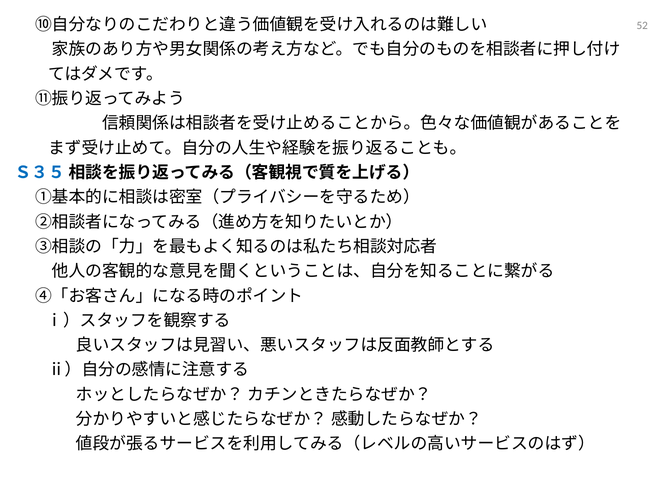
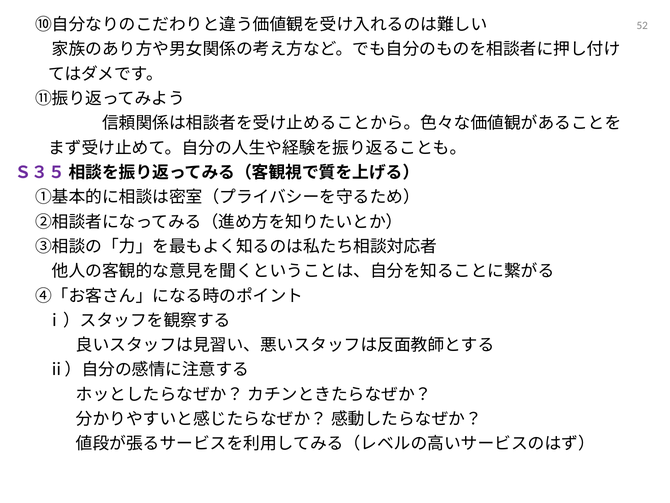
Ｓ３５ colour: blue -> purple
